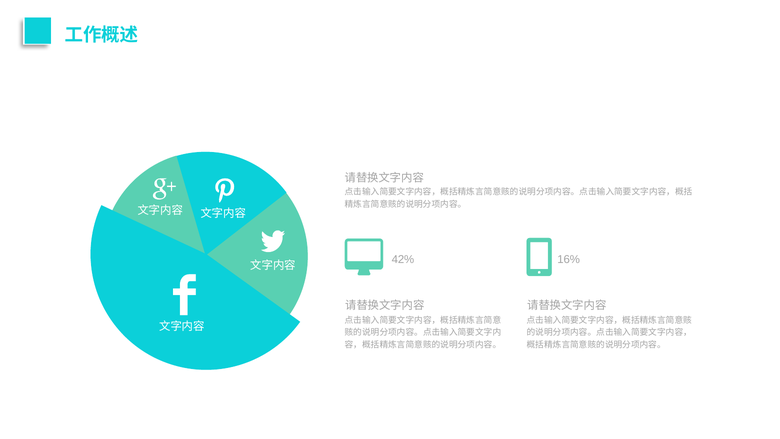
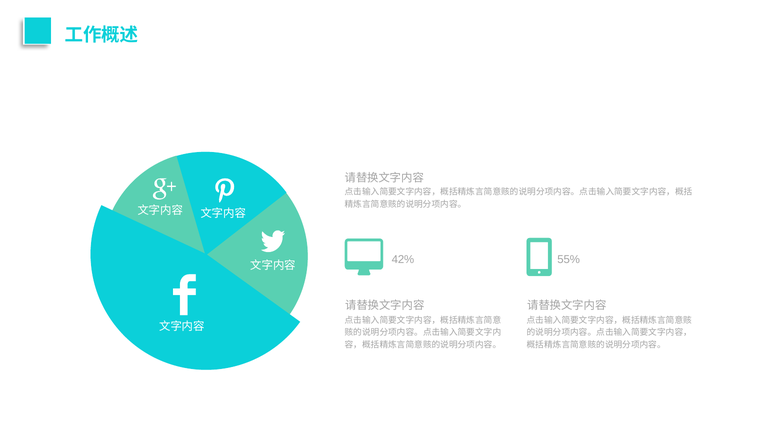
16%: 16% -> 55%
